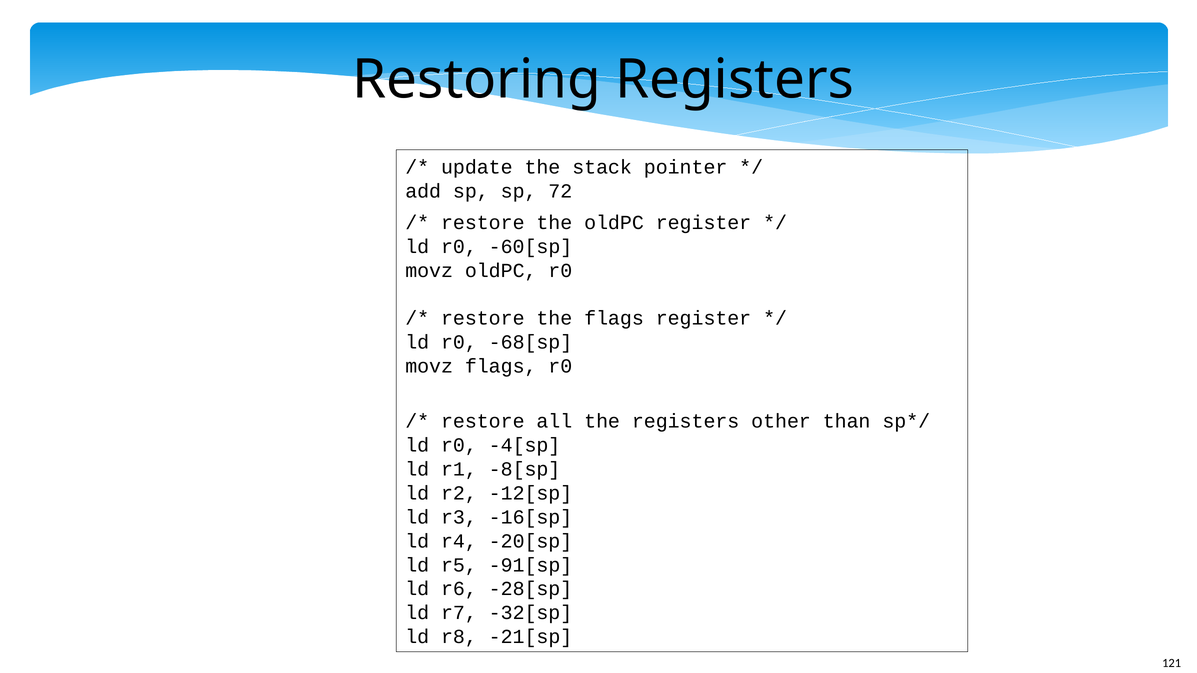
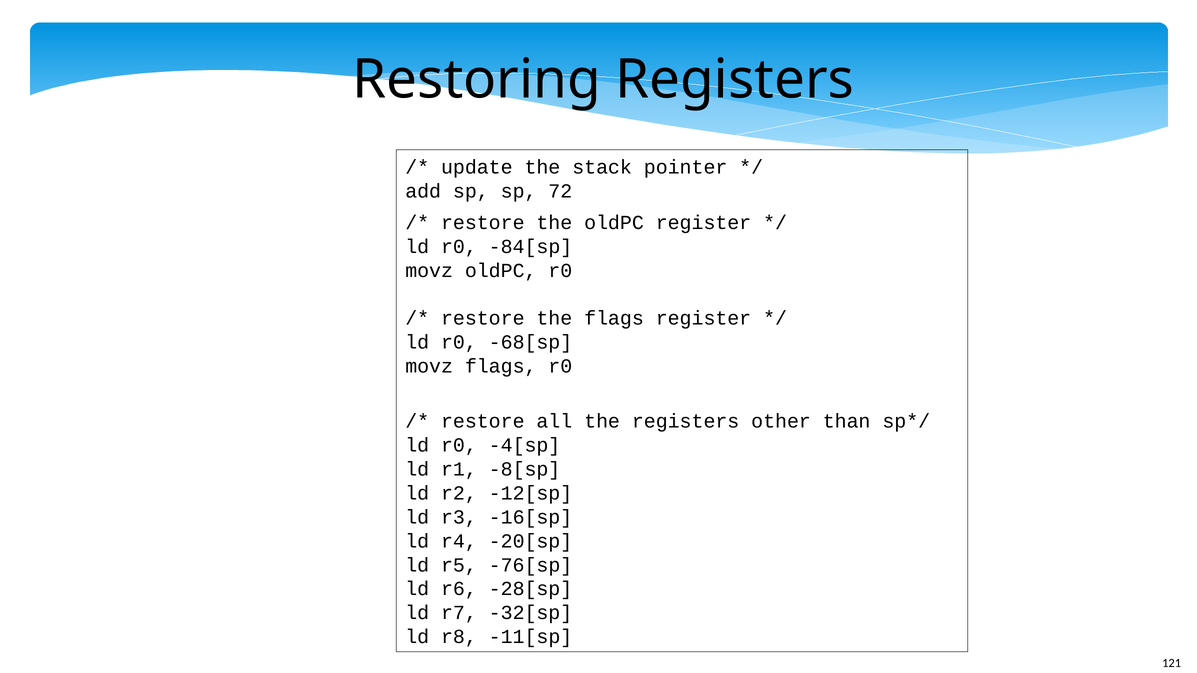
-60[sp: -60[sp -> -84[sp
-91[sp: -91[sp -> -76[sp
-21[sp: -21[sp -> -11[sp
